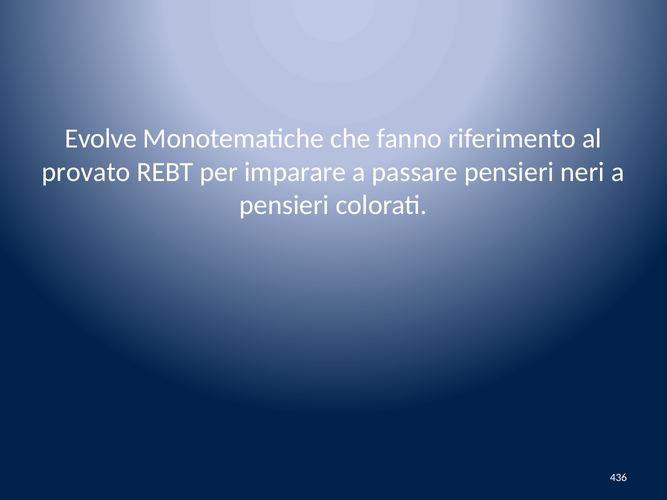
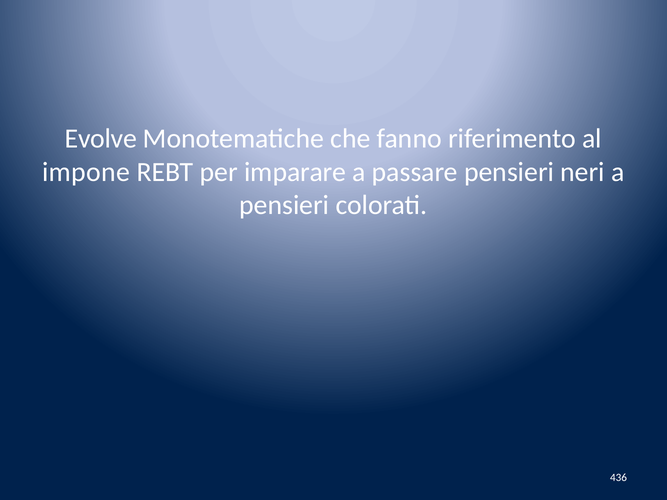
provato: provato -> impone
